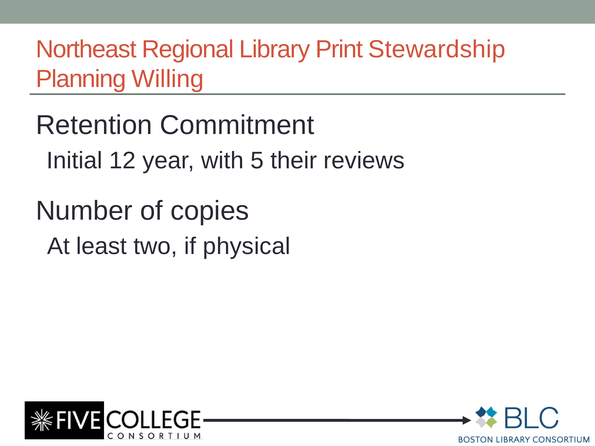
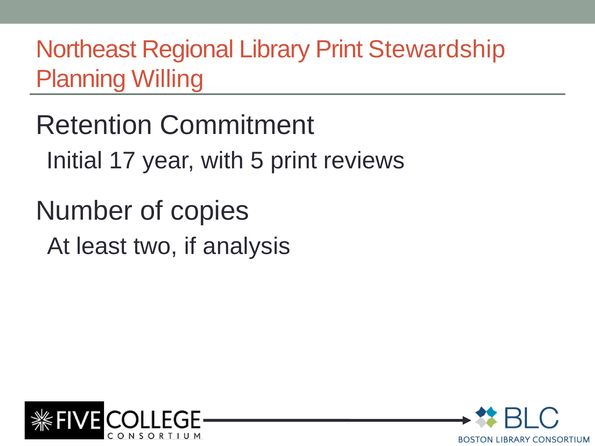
12: 12 -> 17
5 their: their -> print
physical: physical -> analysis
